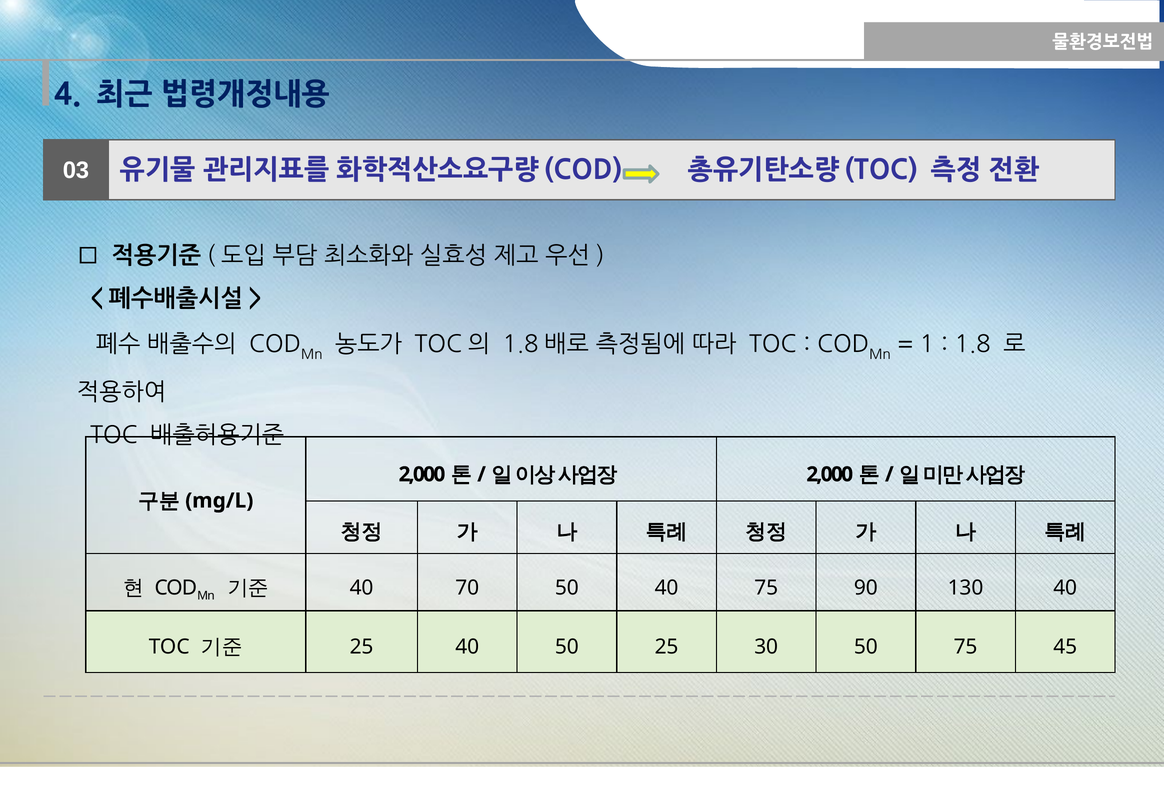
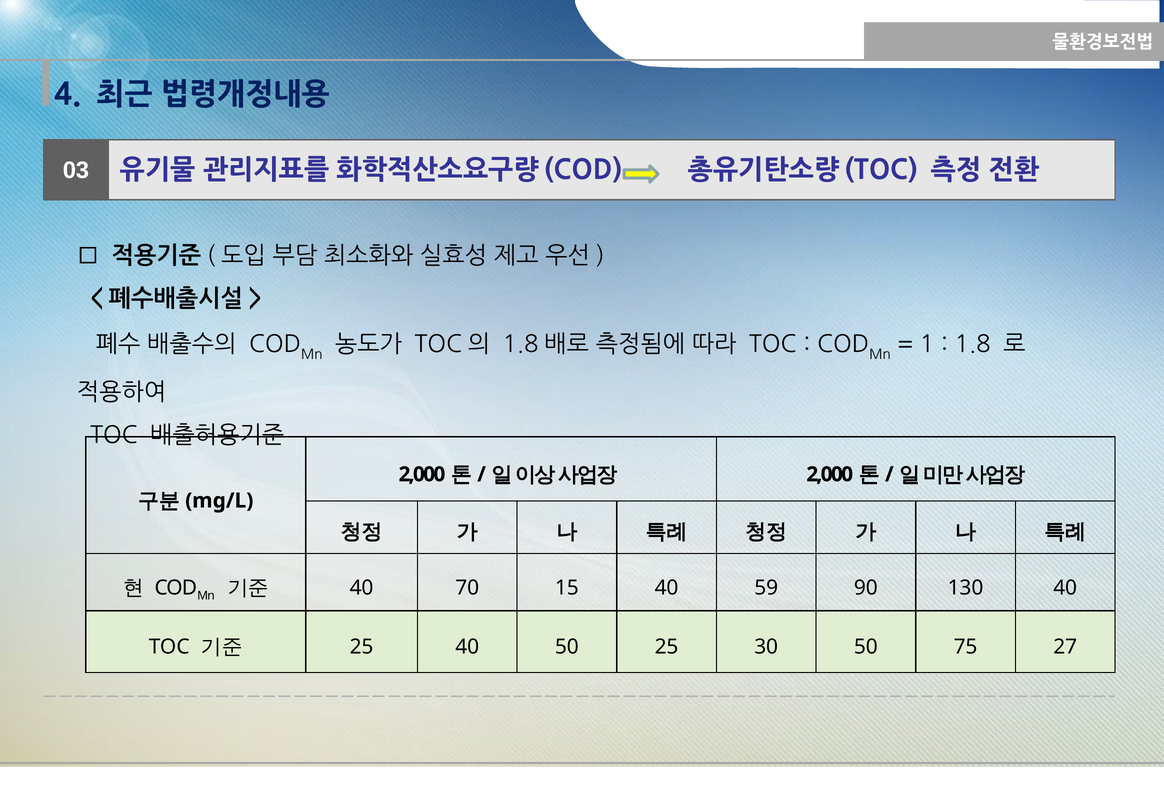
70 50: 50 -> 15
40 75: 75 -> 59
75 45: 45 -> 27
